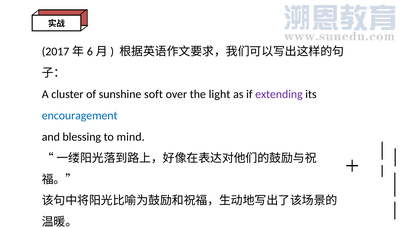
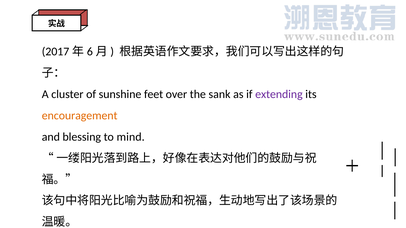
soft: soft -> feet
light: light -> sank
encouragement colour: blue -> orange
